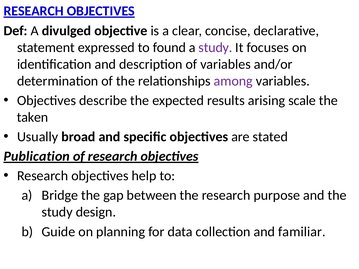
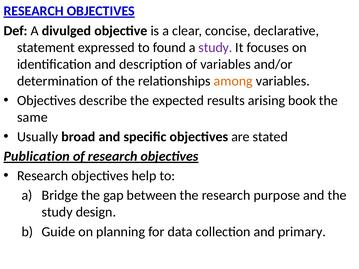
among colour: purple -> orange
scale: scale -> book
taken: taken -> same
familiar: familiar -> primary
